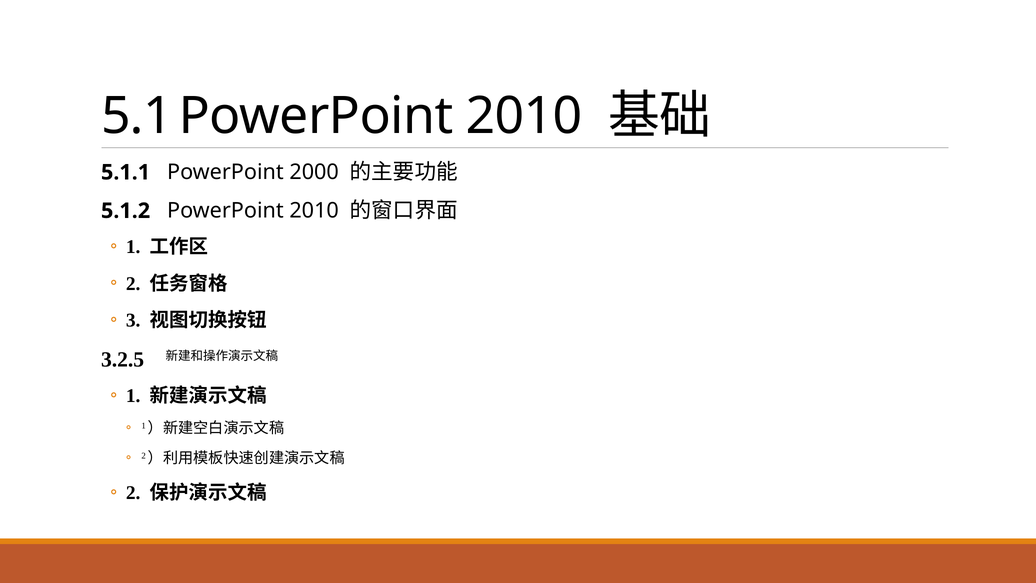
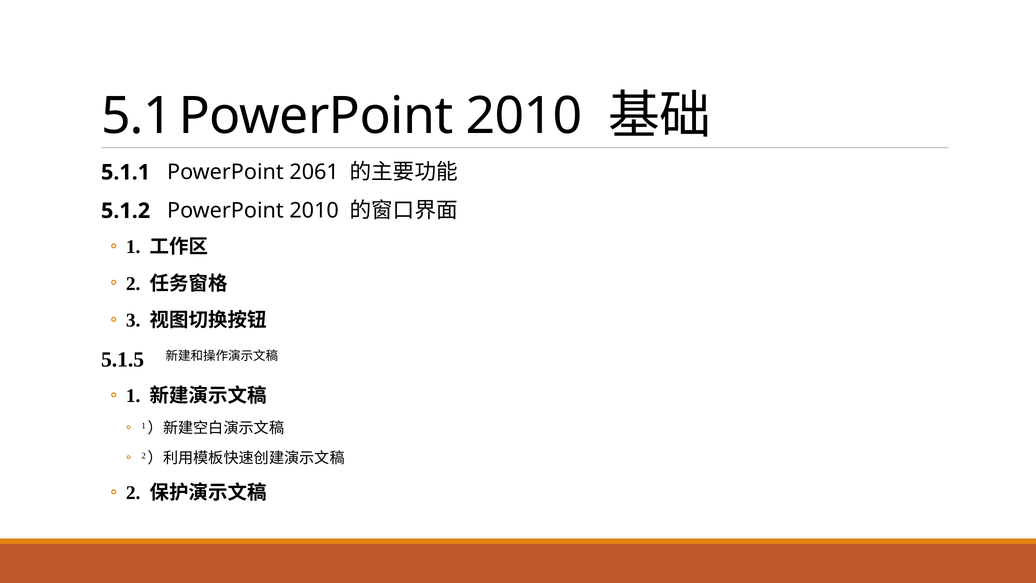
2000: 2000 -> 2061
3.2.5: 3.2.5 -> 5.1.5
